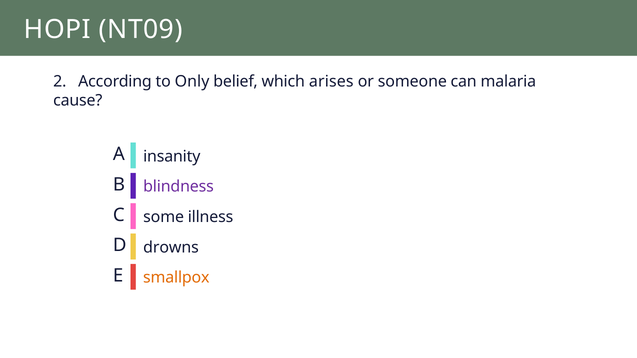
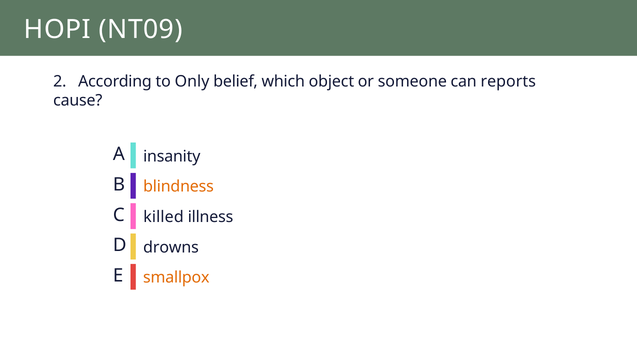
arises: arises -> object
malaria: malaria -> reports
blindness colour: purple -> orange
some: some -> killed
